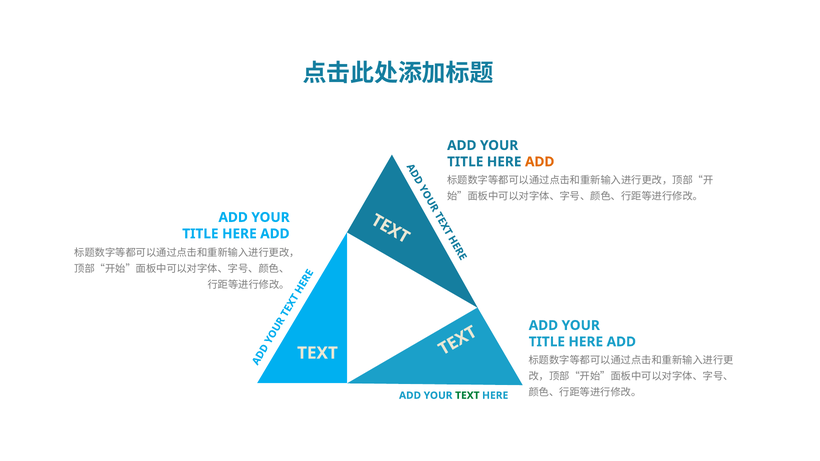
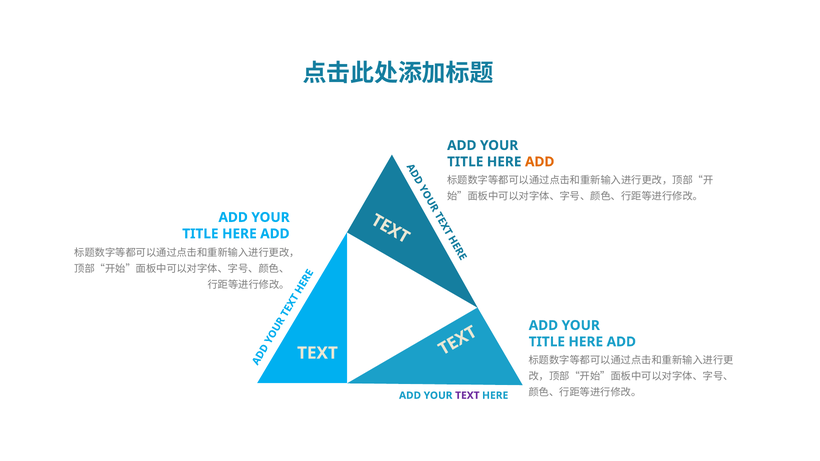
TEXT at (467, 396) colour: green -> purple
